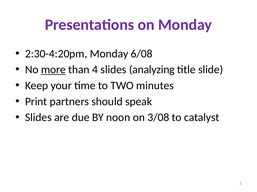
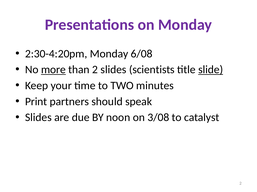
than 4: 4 -> 2
analyzing: analyzing -> scientists
slide underline: none -> present
